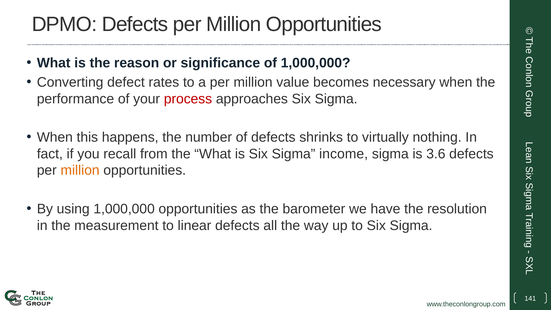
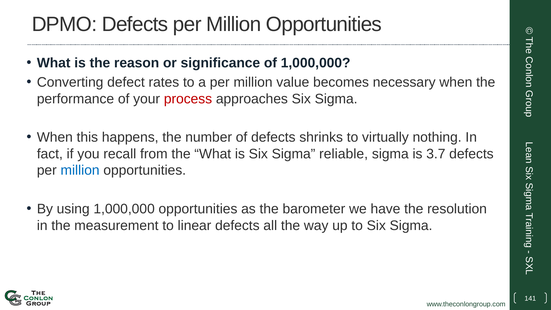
income: income -> reliable
3.6: 3.6 -> 3.7
million at (80, 170) colour: orange -> blue
